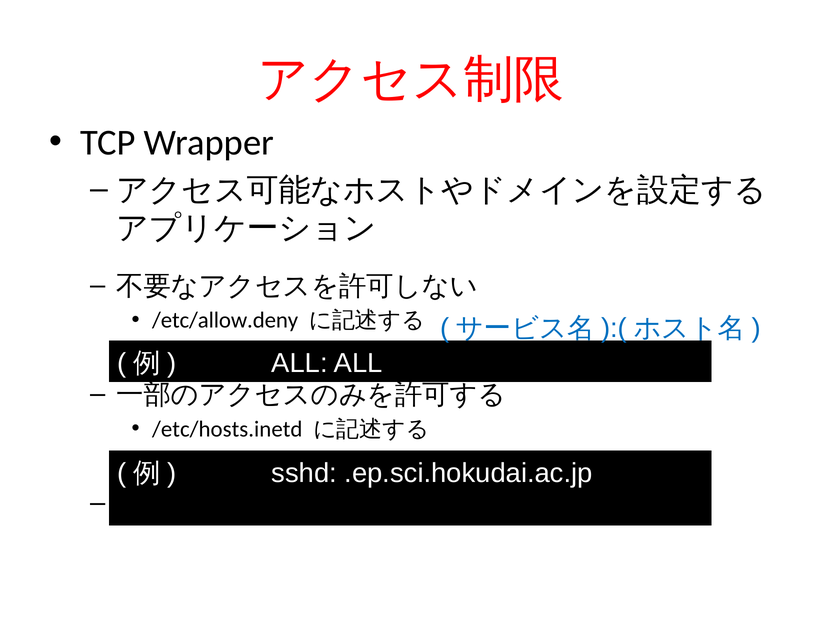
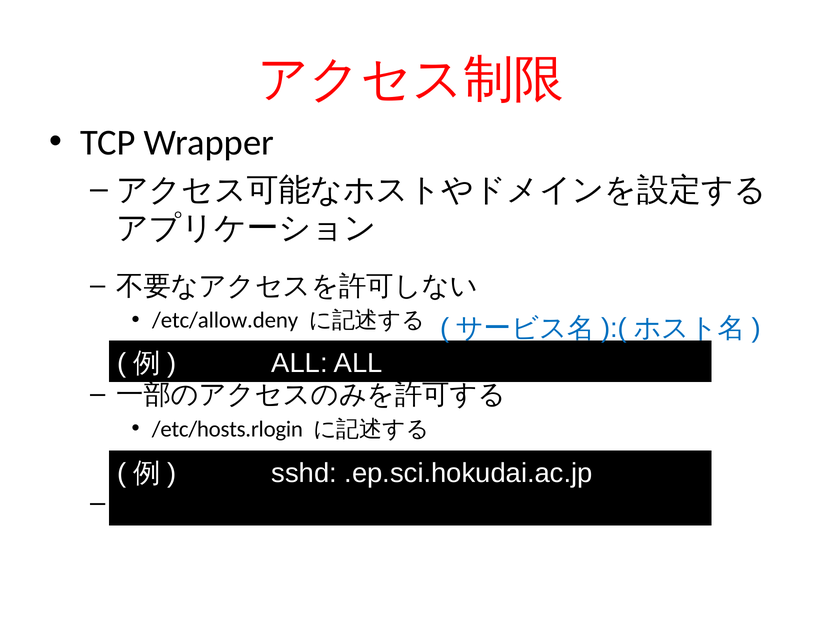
/etc/hosts.inetd: /etc/hosts.inetd -> /etc/hosts.rlogin
